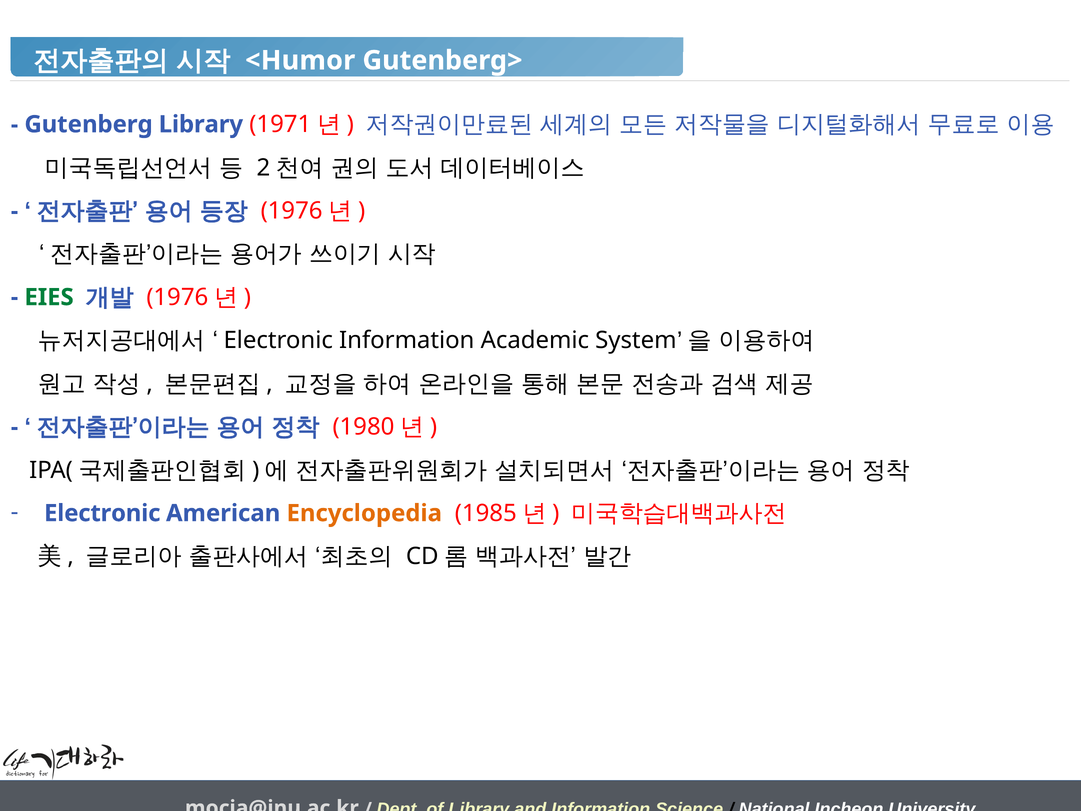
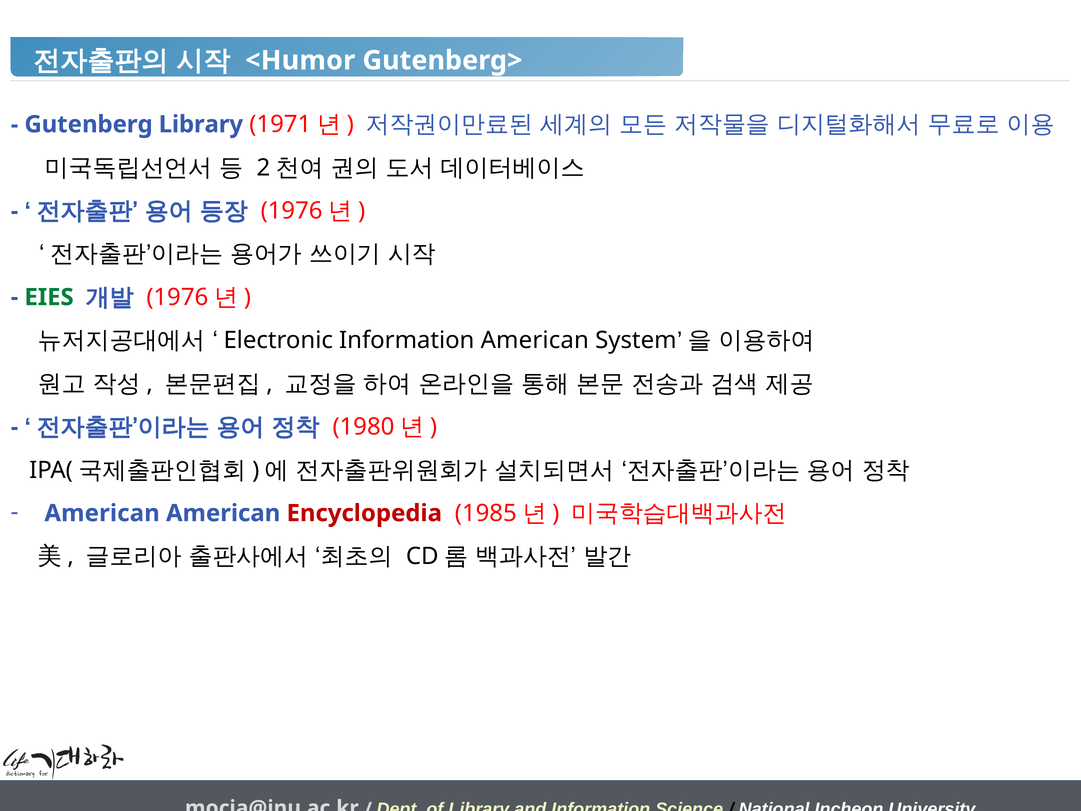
Information Academic: Academic -> American
Electronic at (102, 513): Electronic -> American
Encyclopedia colour: orange -> red
